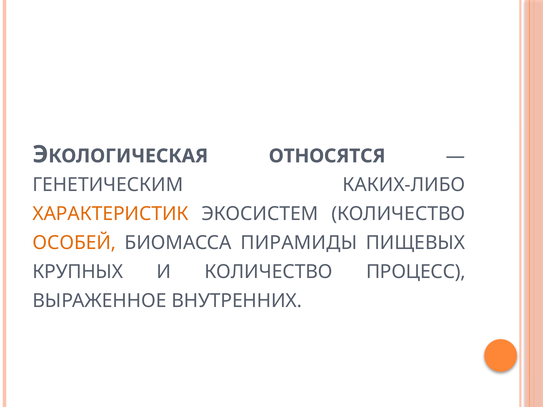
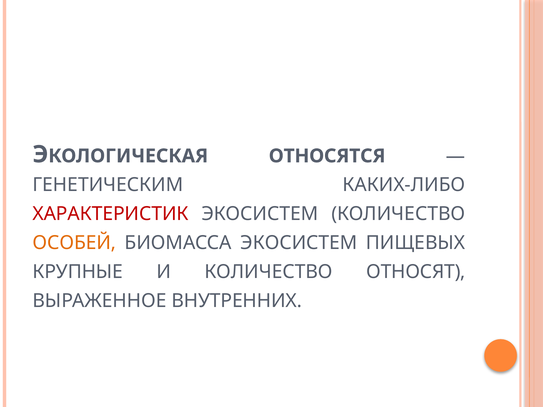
ХАРАКТЕРИСТИК colour: orange -> red
БИОМАССА ПИРАМИДЫ: ПИРАМИДЫ -> ЭКОСИСТЕМ
КРУПНЫХ: КРУПНЫХ -> КРУПНЫЕ
ПРОЦЕСС: ПРОЦЕСС -> ОТНОСЯТ
